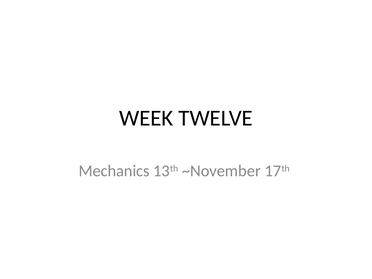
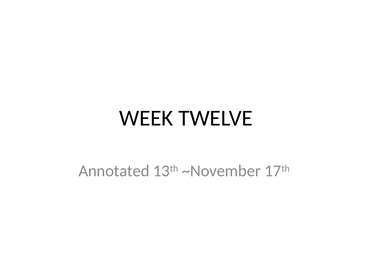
Mechanics: Mechanics -> Annotated
